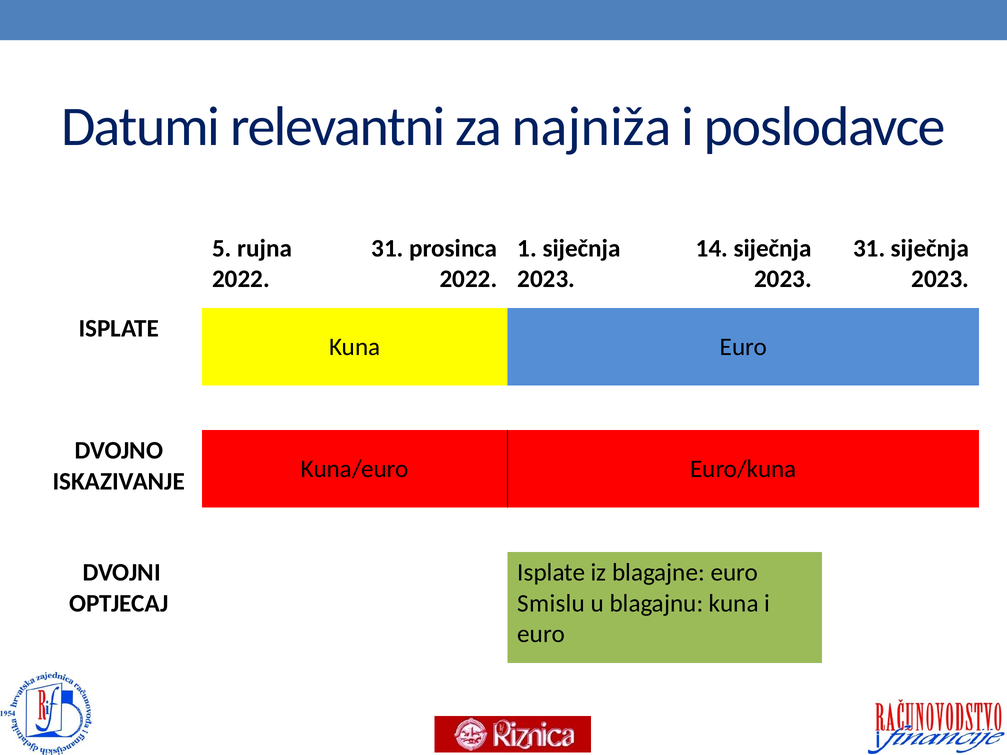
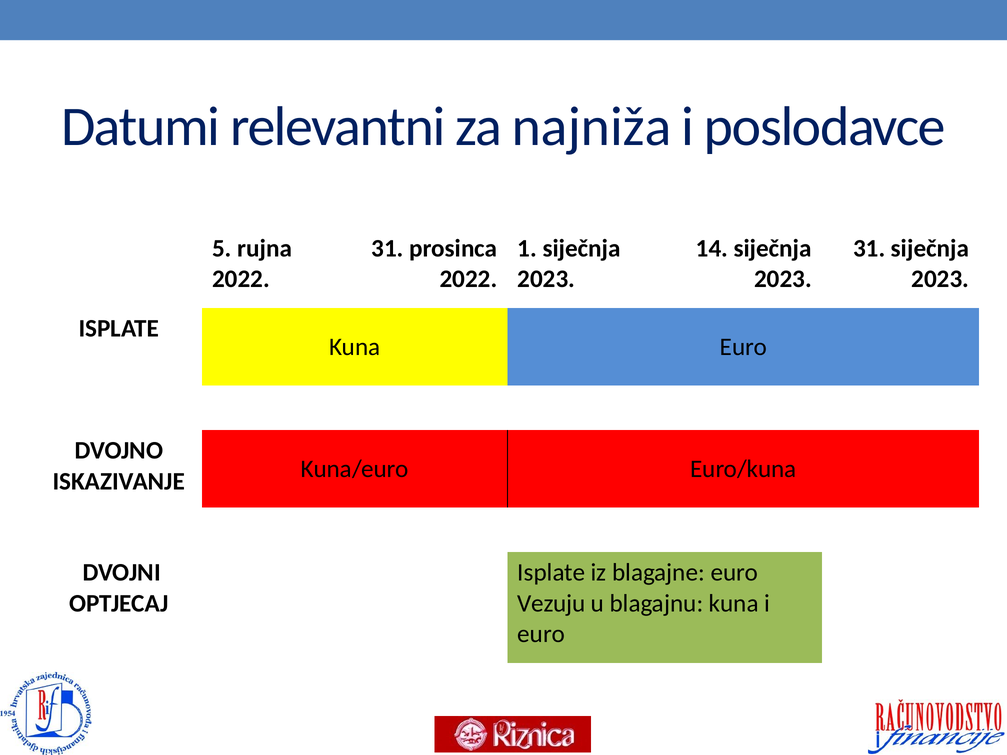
Smislu: Smislu -> Vezuju
